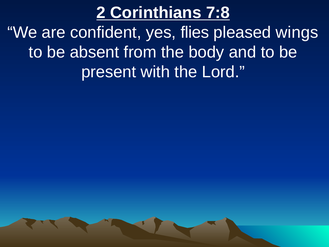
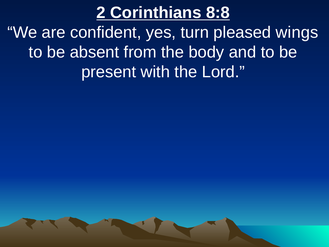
7:8: 7:8 -> 8:8
flies: flies -> turn
